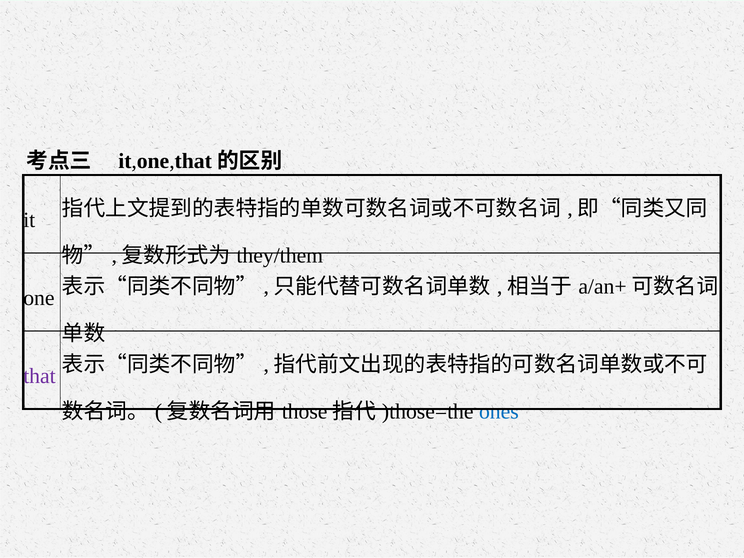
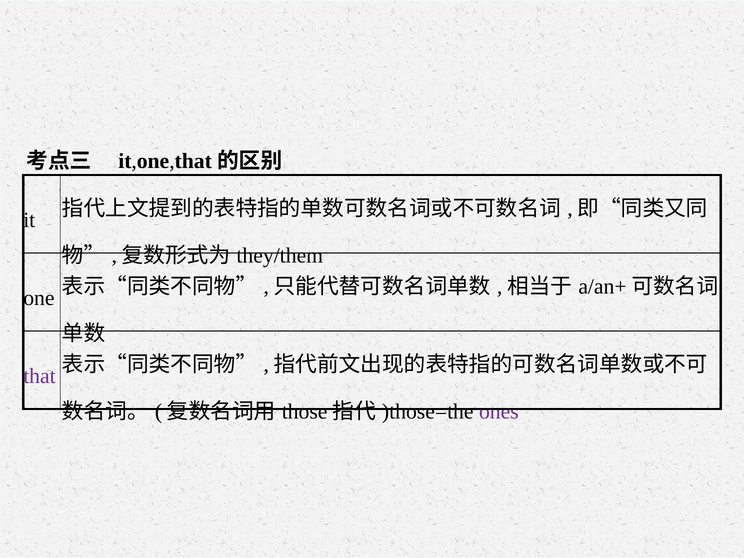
ones colour: blue -> purple
